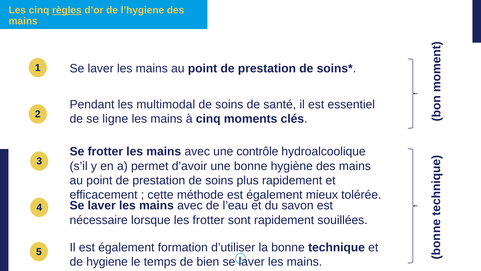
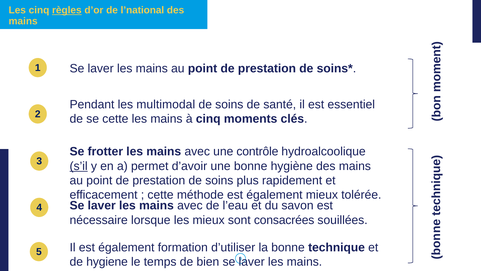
l’hygiene: l’hygiene -> l’national
se ligne: ligne -> cette
s’il underline: none -> present
les frotter: frotter -> mieux
sont rapidement: rapidement -> consacrées
